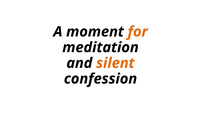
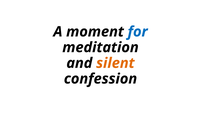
for colour: orange -> blue
